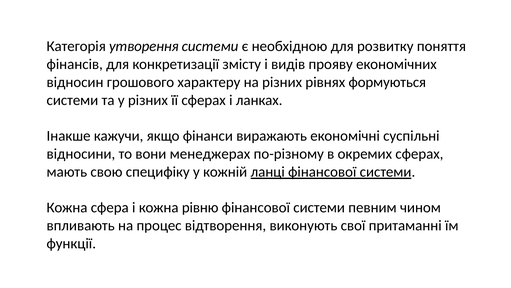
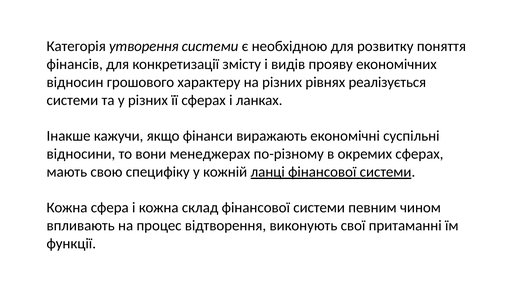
формуються: формуються -> реалізується
рівню: рівню -> склад
